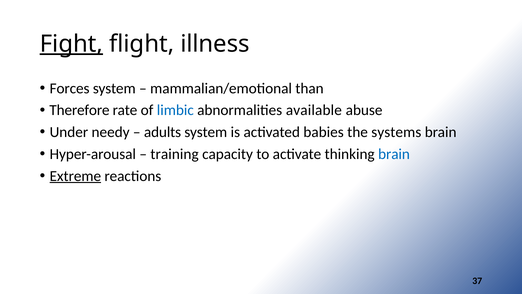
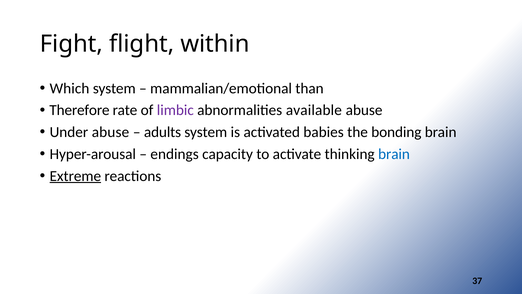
Fight underline: present -> none
illness: illness -> within
Forces: Forces -> Which
limbic colour: blue -> purple
Under needy: needy -> abuse
systems: systems -> bonding
training: training -> endings
